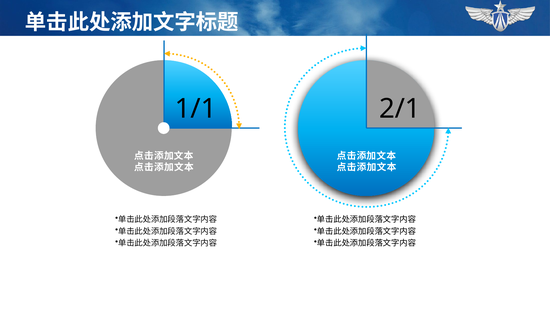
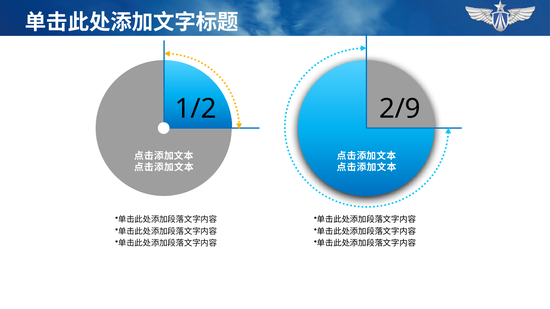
1/1: 1/1 -> 1/2
2/1: 2/1 -> 2/9
